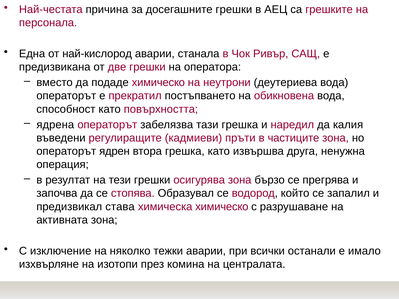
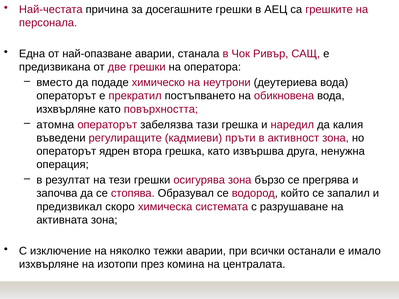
най-кислород: най-кислород -> най-опазване
способност at (66, 109): способност -> изхвърляне
ядрена: ядрена -> атомна
частиците: частиците -> активност
става: става -> скоро
химическа химическо: химическо -> системата
